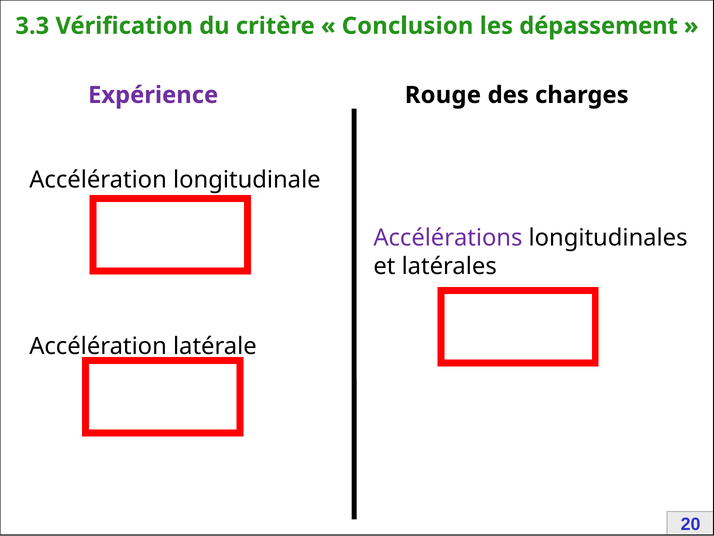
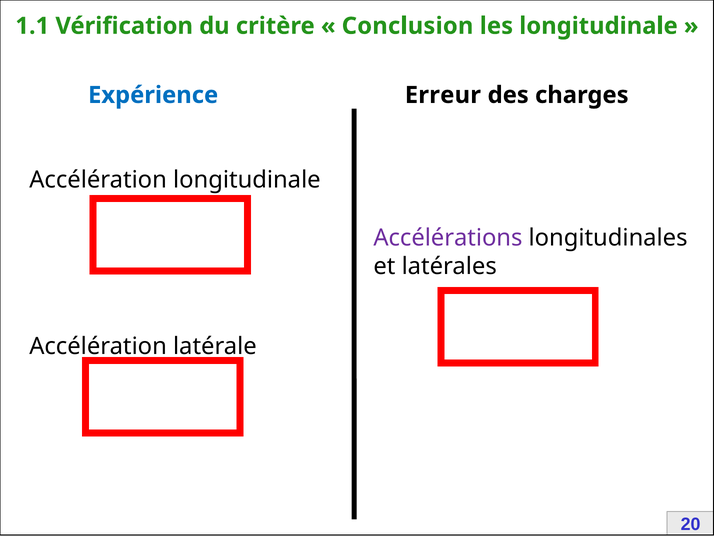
3.3: 3.3 -> 1.1
les dépassement: dépassement -> longitudinale
Expérience colour: purple -> blue
Rouge: Rouge -> Erreur
